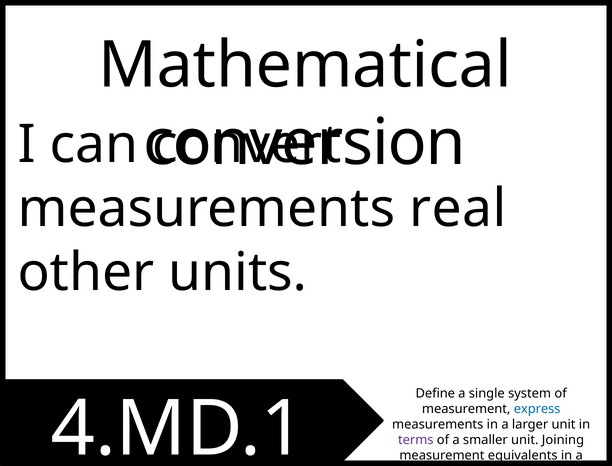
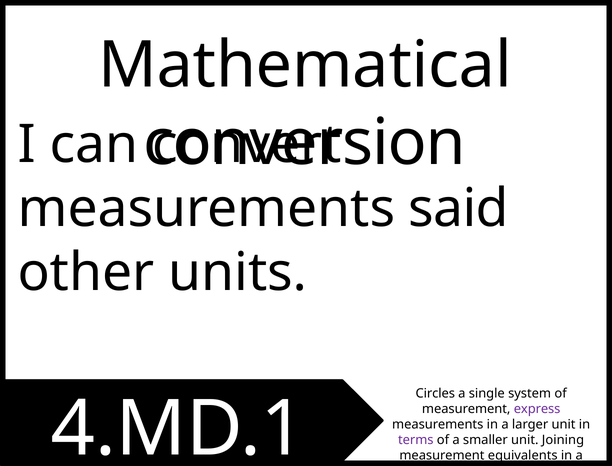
real: real -> said
Define: Define -> Circles
express colour: blue -> purple
